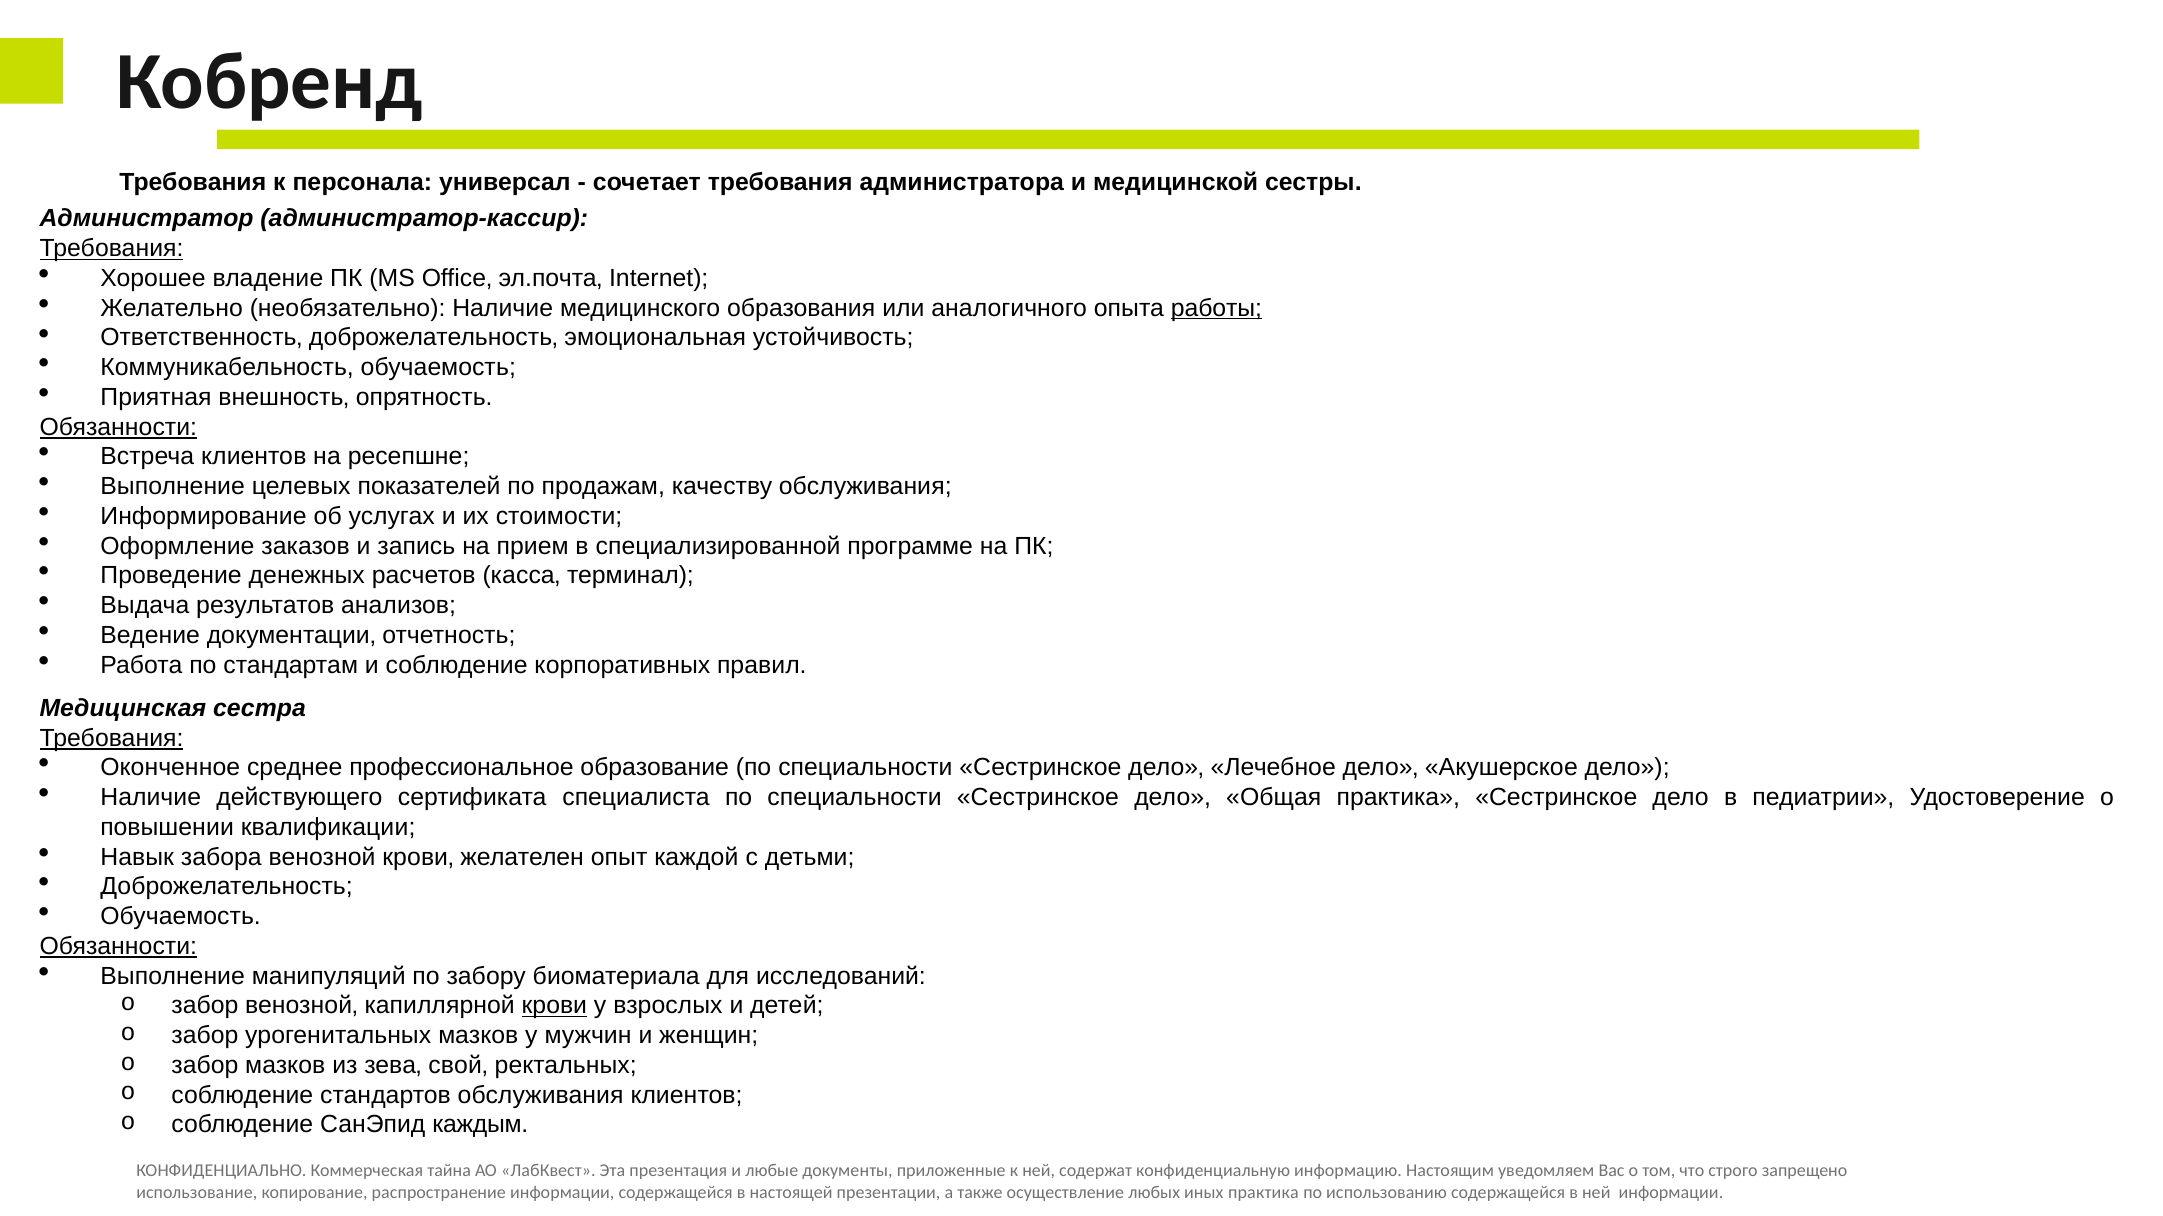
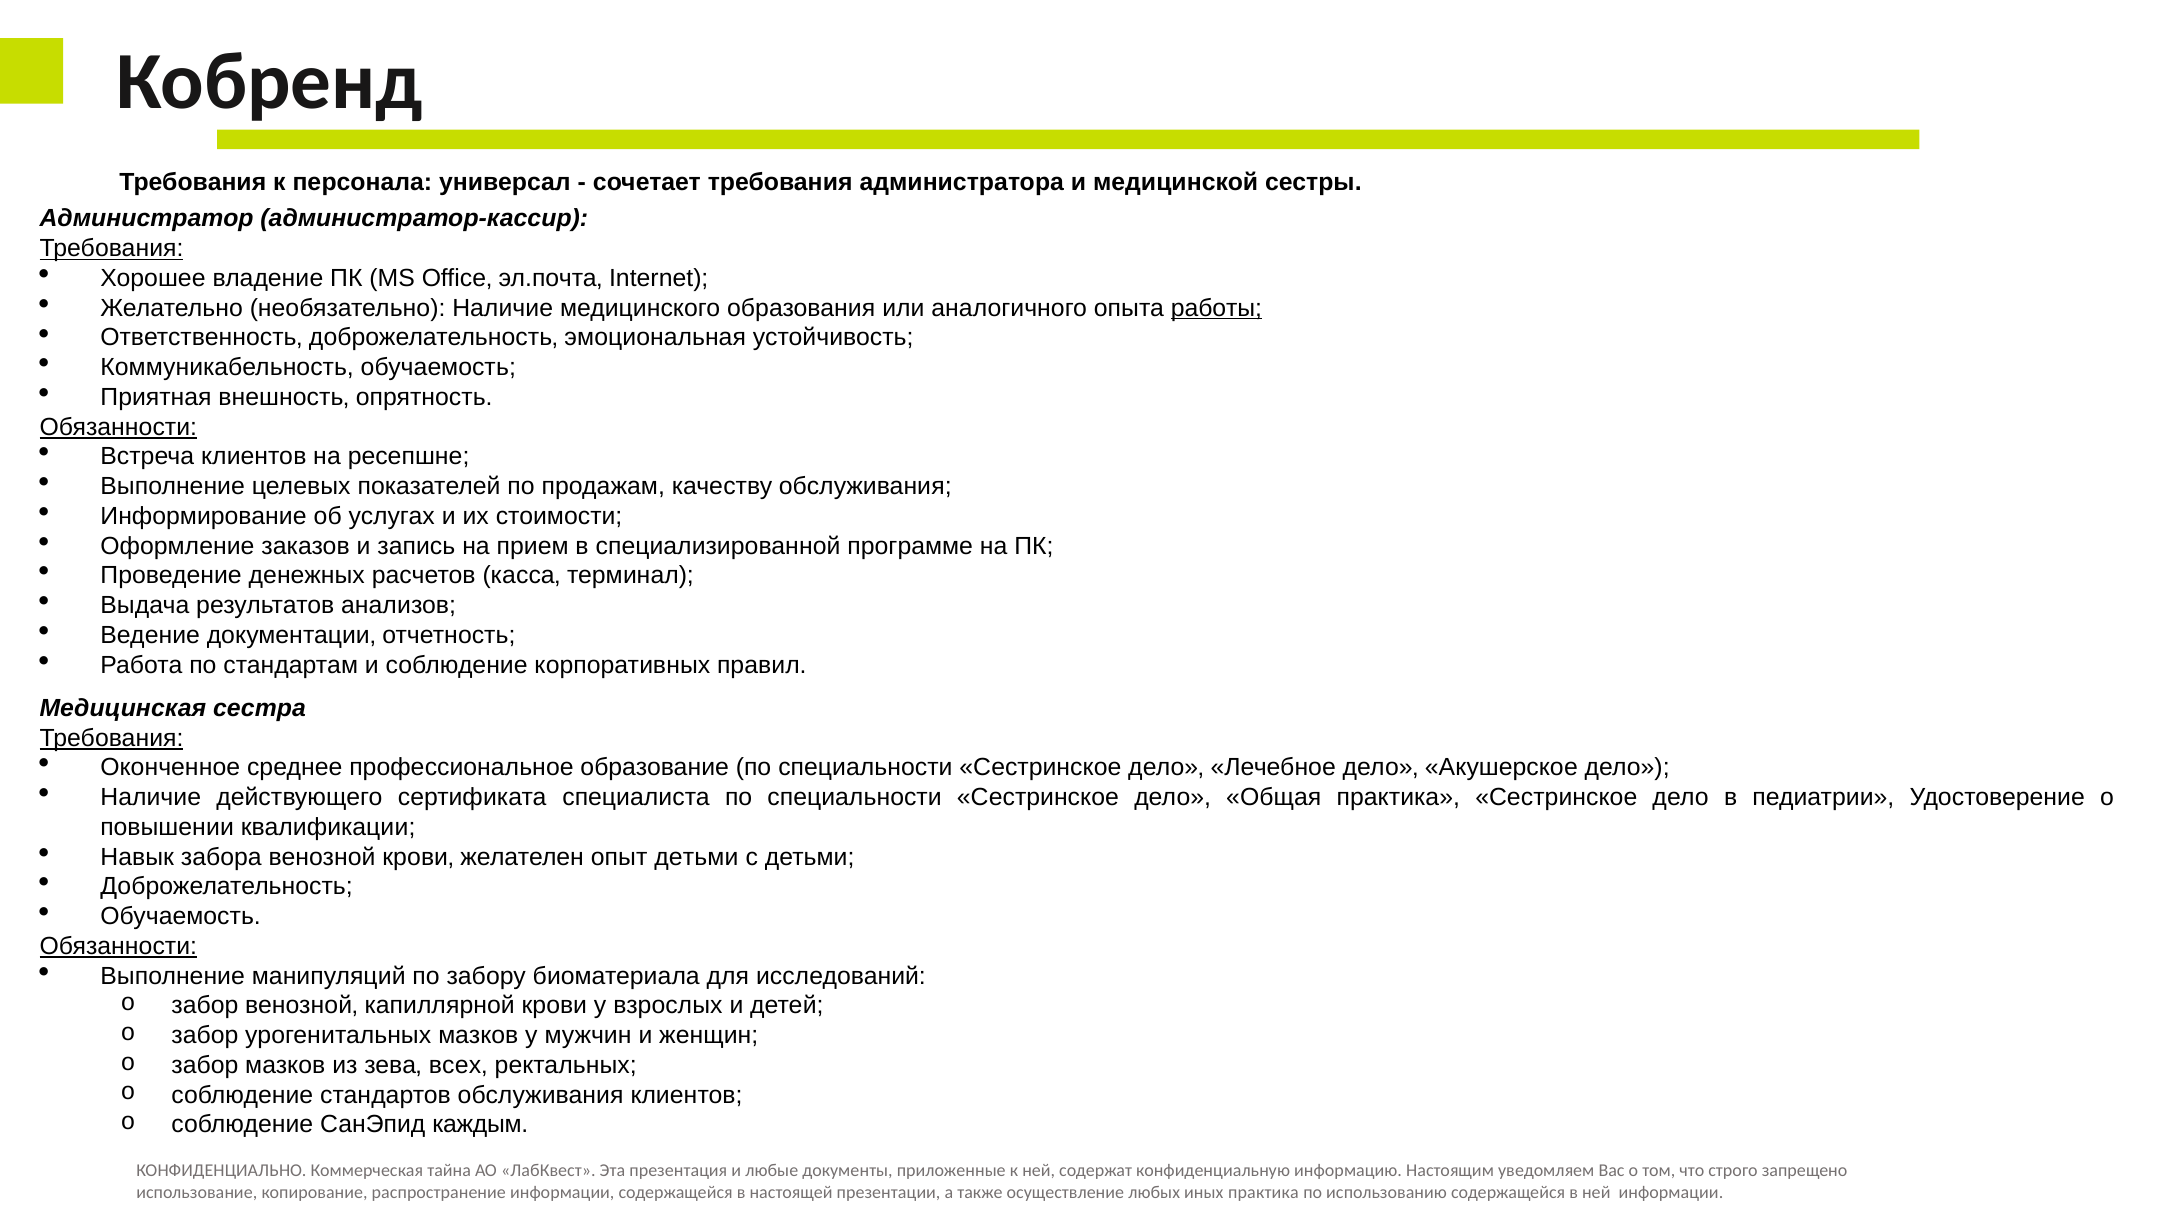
опыт каждой: каждой -> детьми
крови underline: present -> none
свой‚: свой‚ -> всех‚
